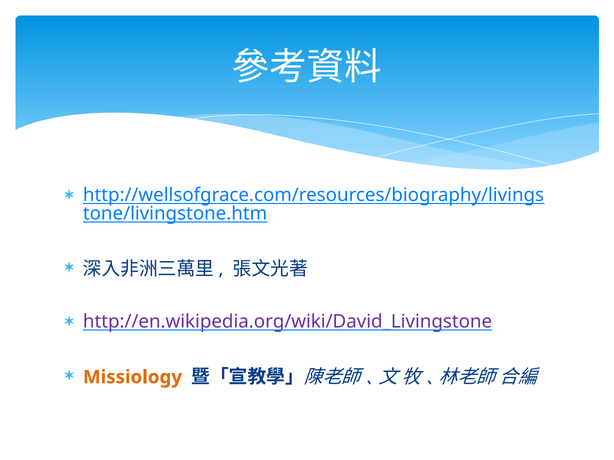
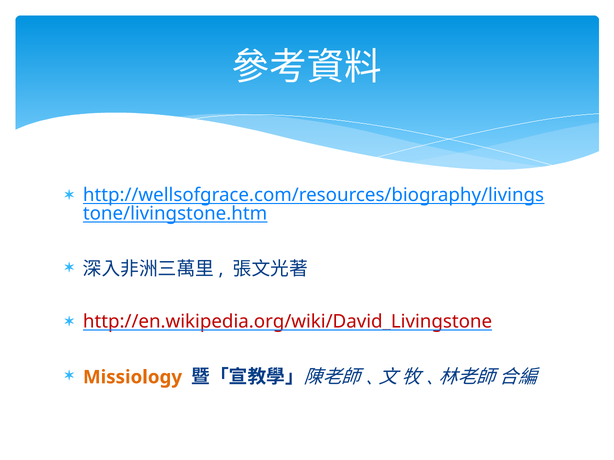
http://en.wikipedia.org/wiki/David_Livingstone colour: purple -> red
